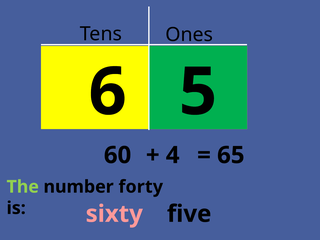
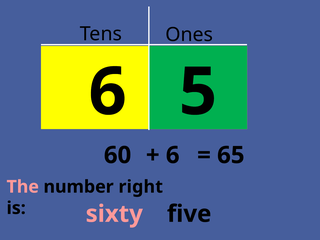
4 at (173, 155): 4 -> 6
The colour: light green -> pink
forty: forty -> right
